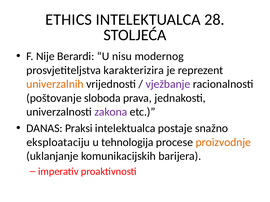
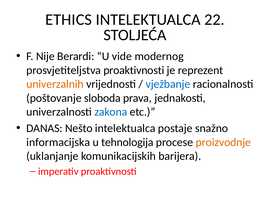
28: 28 -> 22
nisu: nisu -> vide
prosvjetiteljstva karakterizira: karakterizira -> proaktivnosti
vježbanje colour: purple -> blue
zakona colour: purple -> blue
Praksi: Praksi -> Nešto
eksploataciju: eksploataciju -> informacijska
